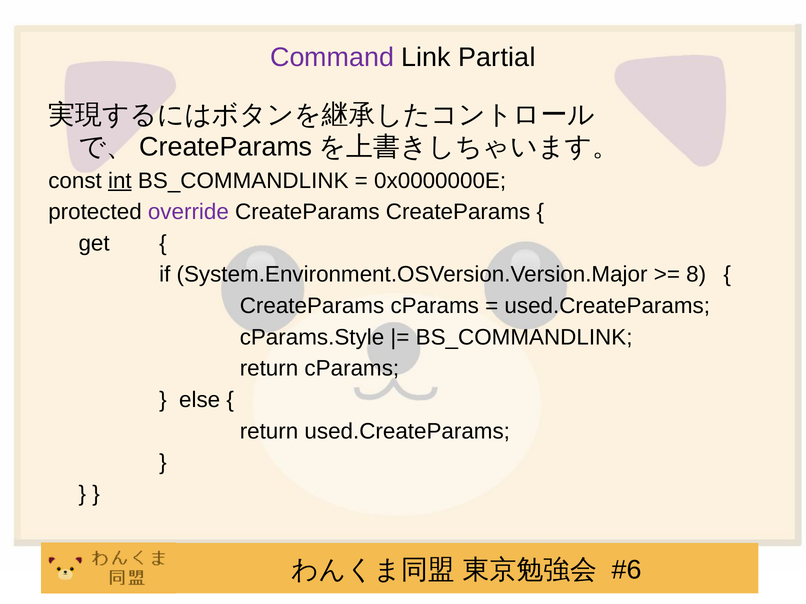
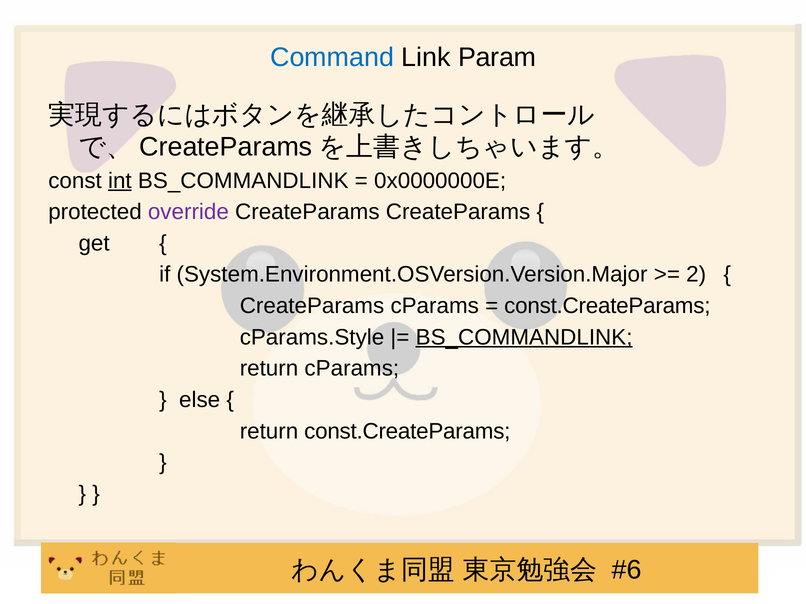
Command colour: purple -> blue
Partial: Partial -> Param
8: 8 -> 2
used.CreateParams at (607, 306): used.CreateParams -> const.CreateParams
BS_COMMANDLINK at (524, 338) underline: none -> present
return used.CreateParams: used.CreateParams -> const.CreateParams
